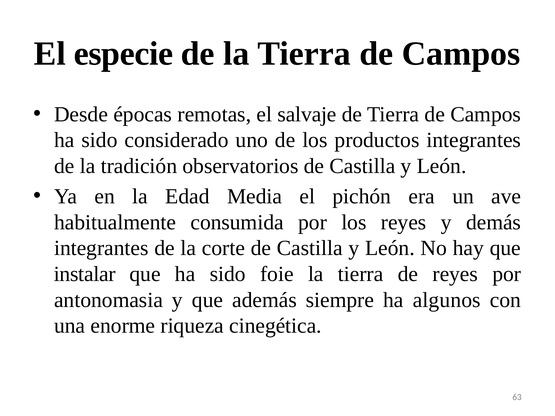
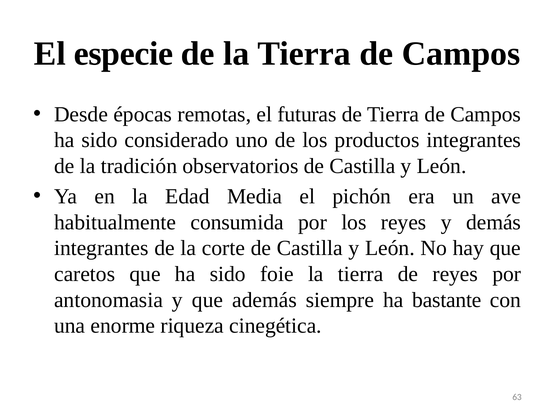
salvaje: salvaje -> futuras
instalar: instalar -> caretos
algunos: algunos -> bastante
